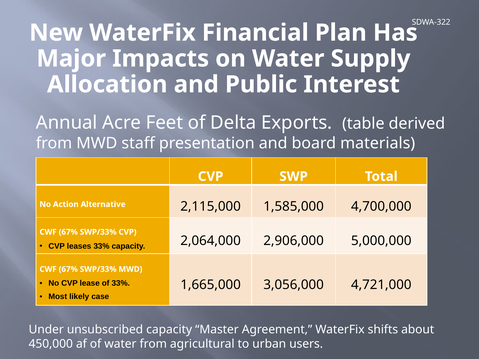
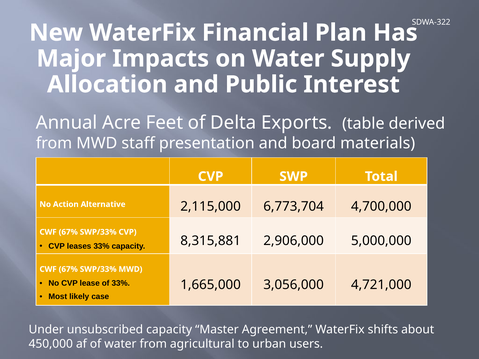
1,585,000: 1,585,000 -> 6,773,704
2,064,000: 2,064,000 -> 8,315,881
